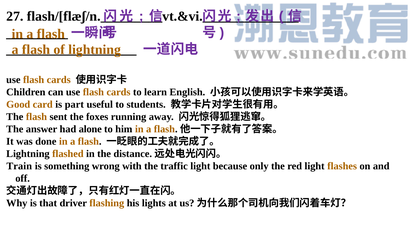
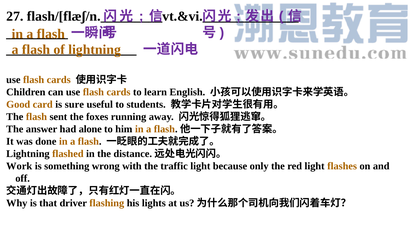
part: part -> sure
Train: Train -> Work
